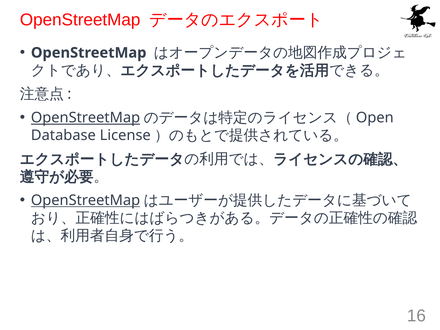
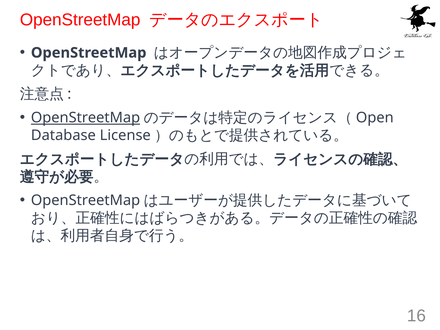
OpenStreetMap at (86, 200) underline: present -> none
